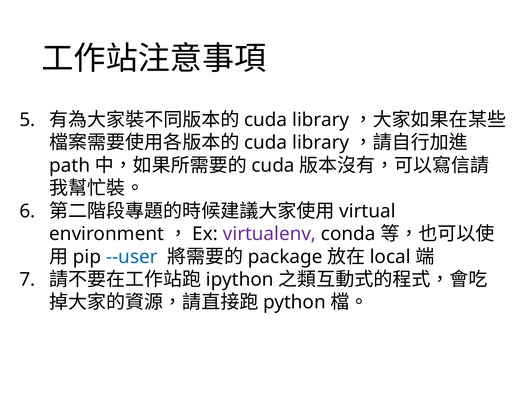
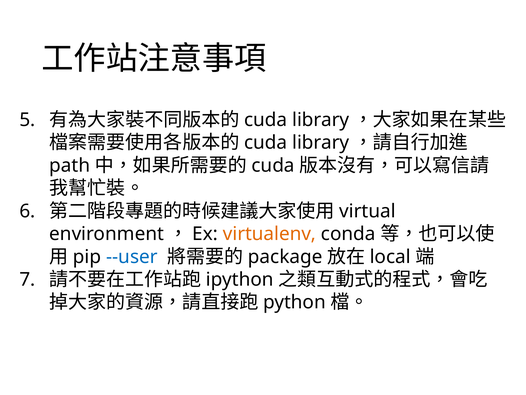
virtualenv colour: purple -> orange
